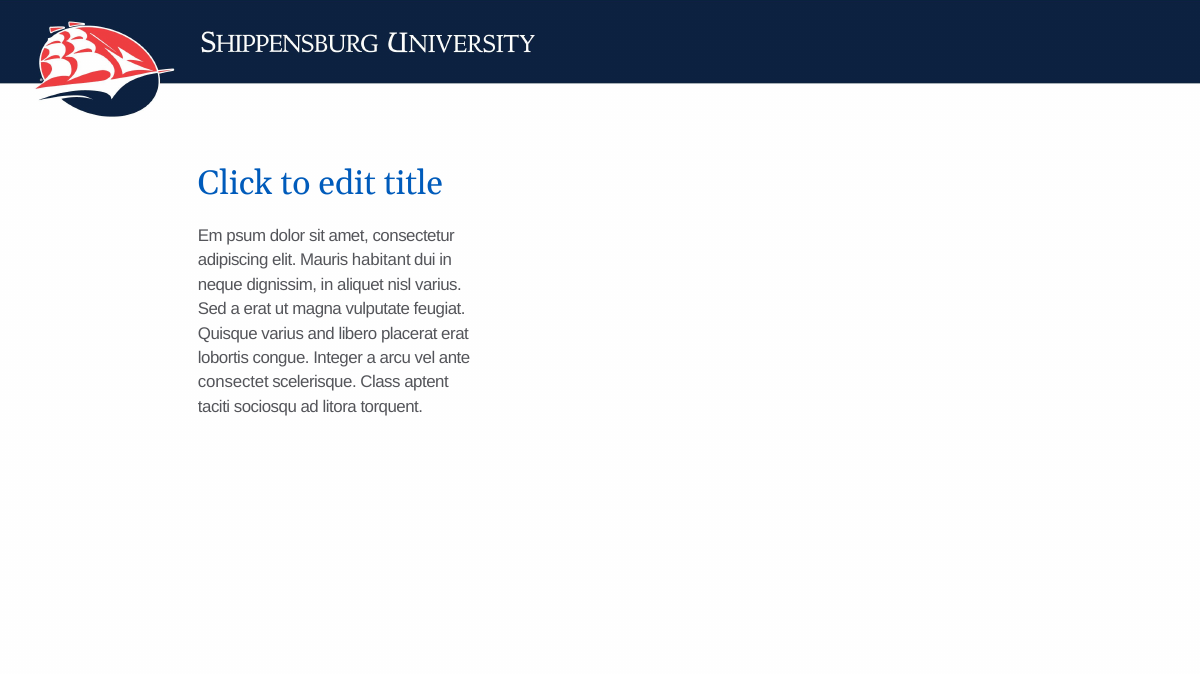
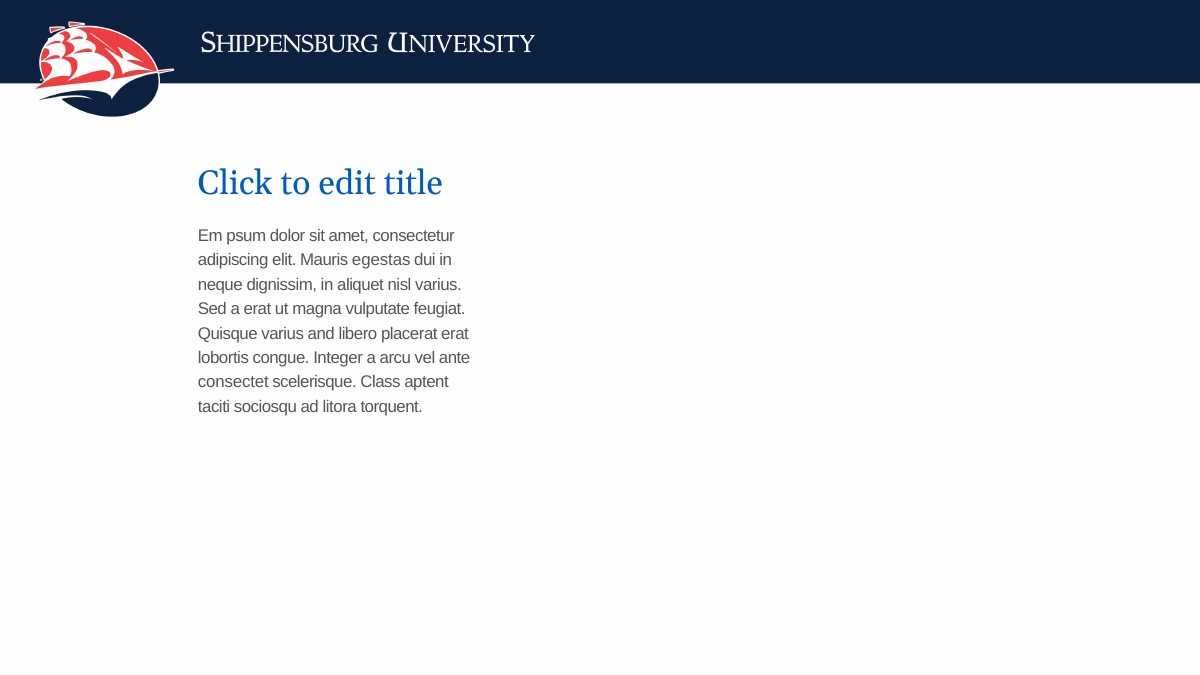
habitant: habitant -> egestas
